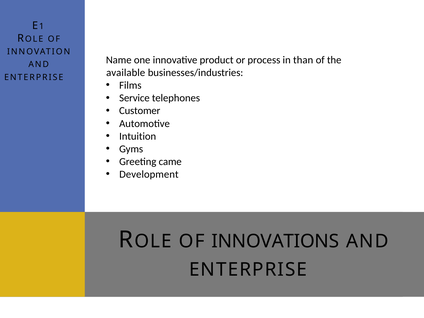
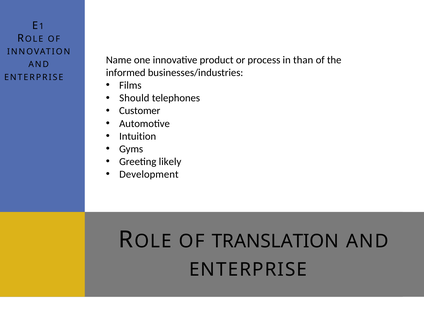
available: available -> informed
Service: Service -> Should
came: came -> likely
INNOVATIONS: INNOVATIONS -> TRANSLATION
